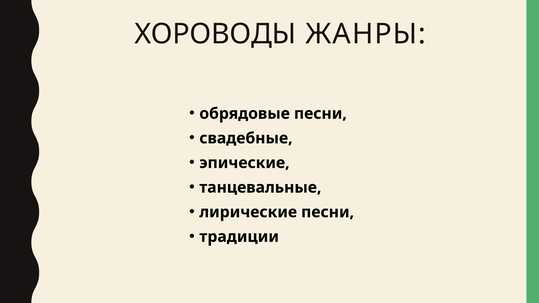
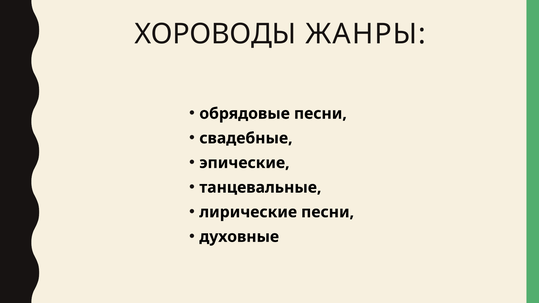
традиции: традиции -> духовные
